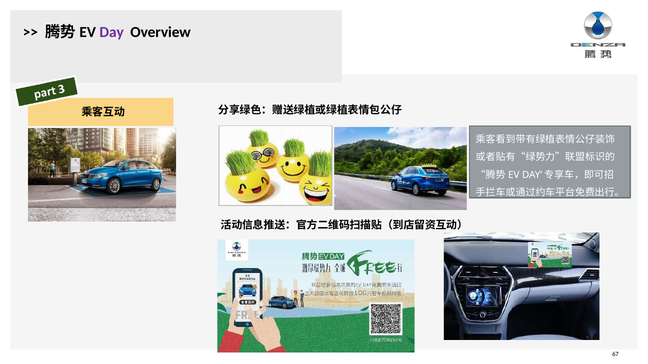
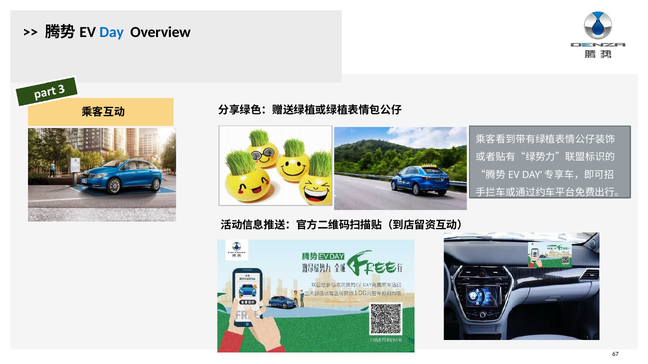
Day colour: purple -> blue
